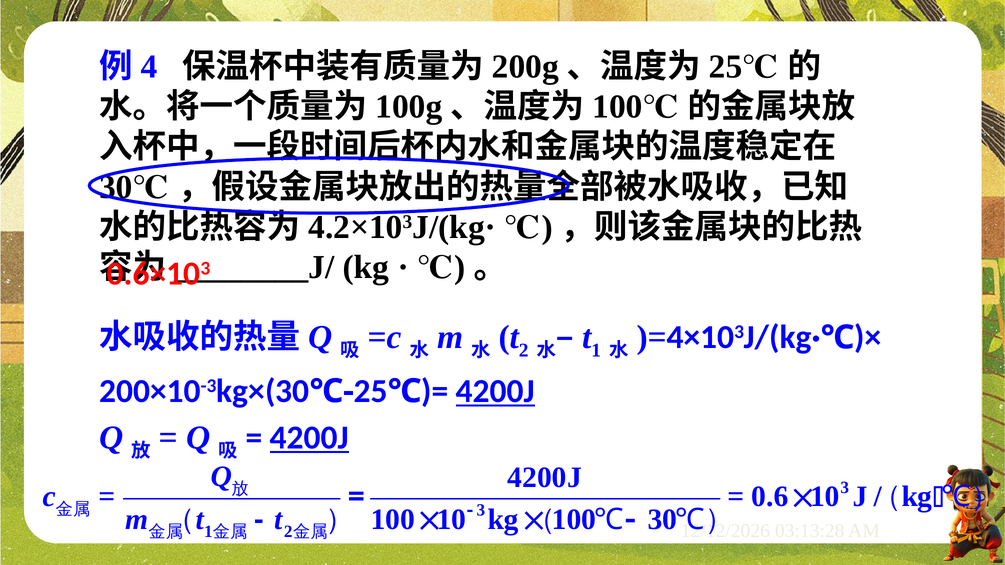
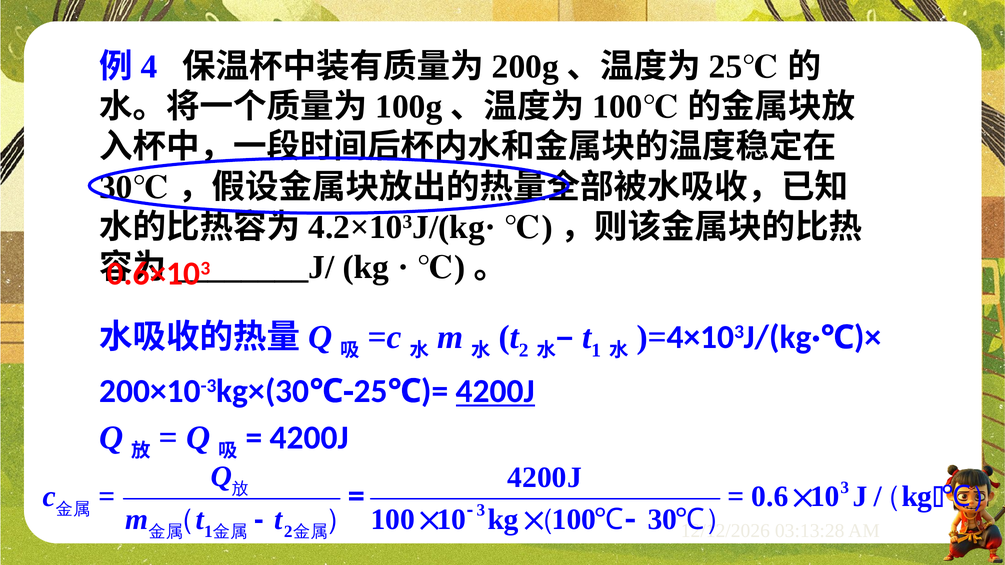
4200J at (309, 438) underline: present -> none
